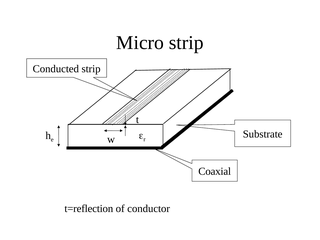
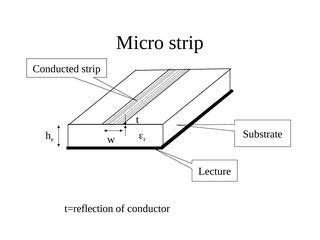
Coaxial: Coaxial -> Lecture
